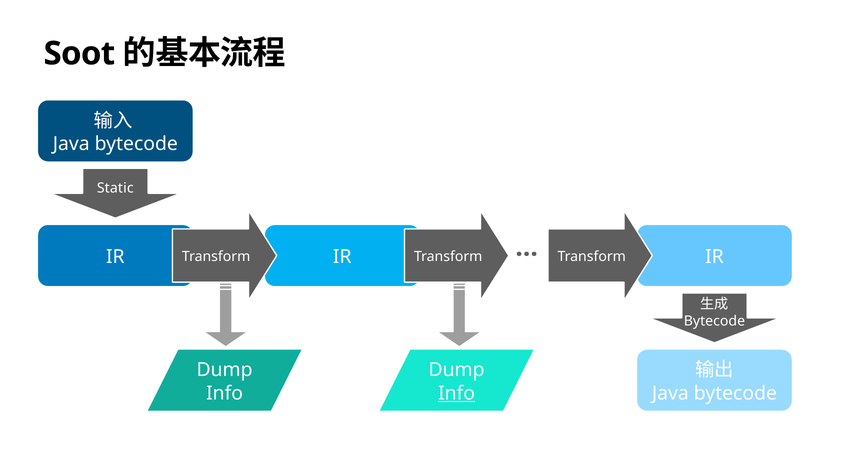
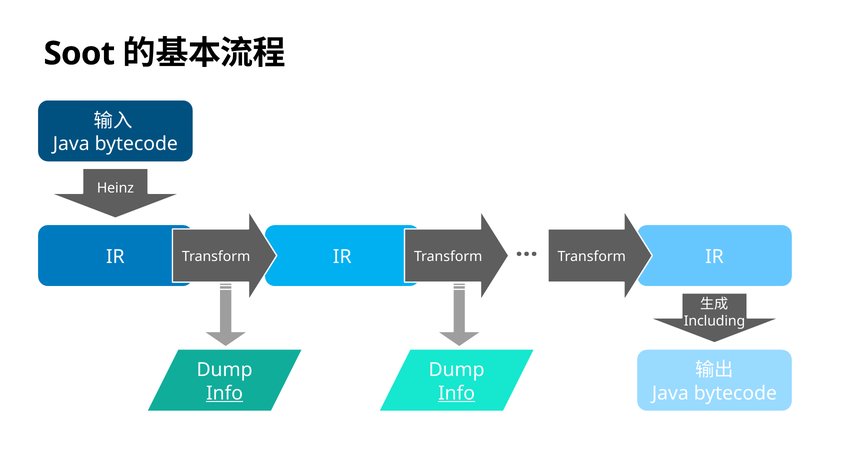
Static: Static -> Heinz
Bytecode at (714, 321): Bytecode -> Including
Info at (225, 393) underline: none -> present
